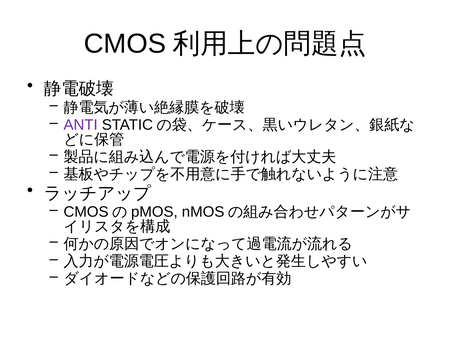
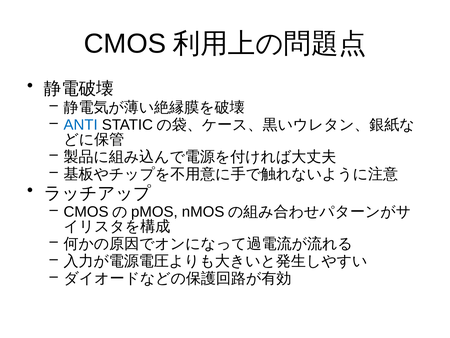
ANTI colour: purple -> blue
